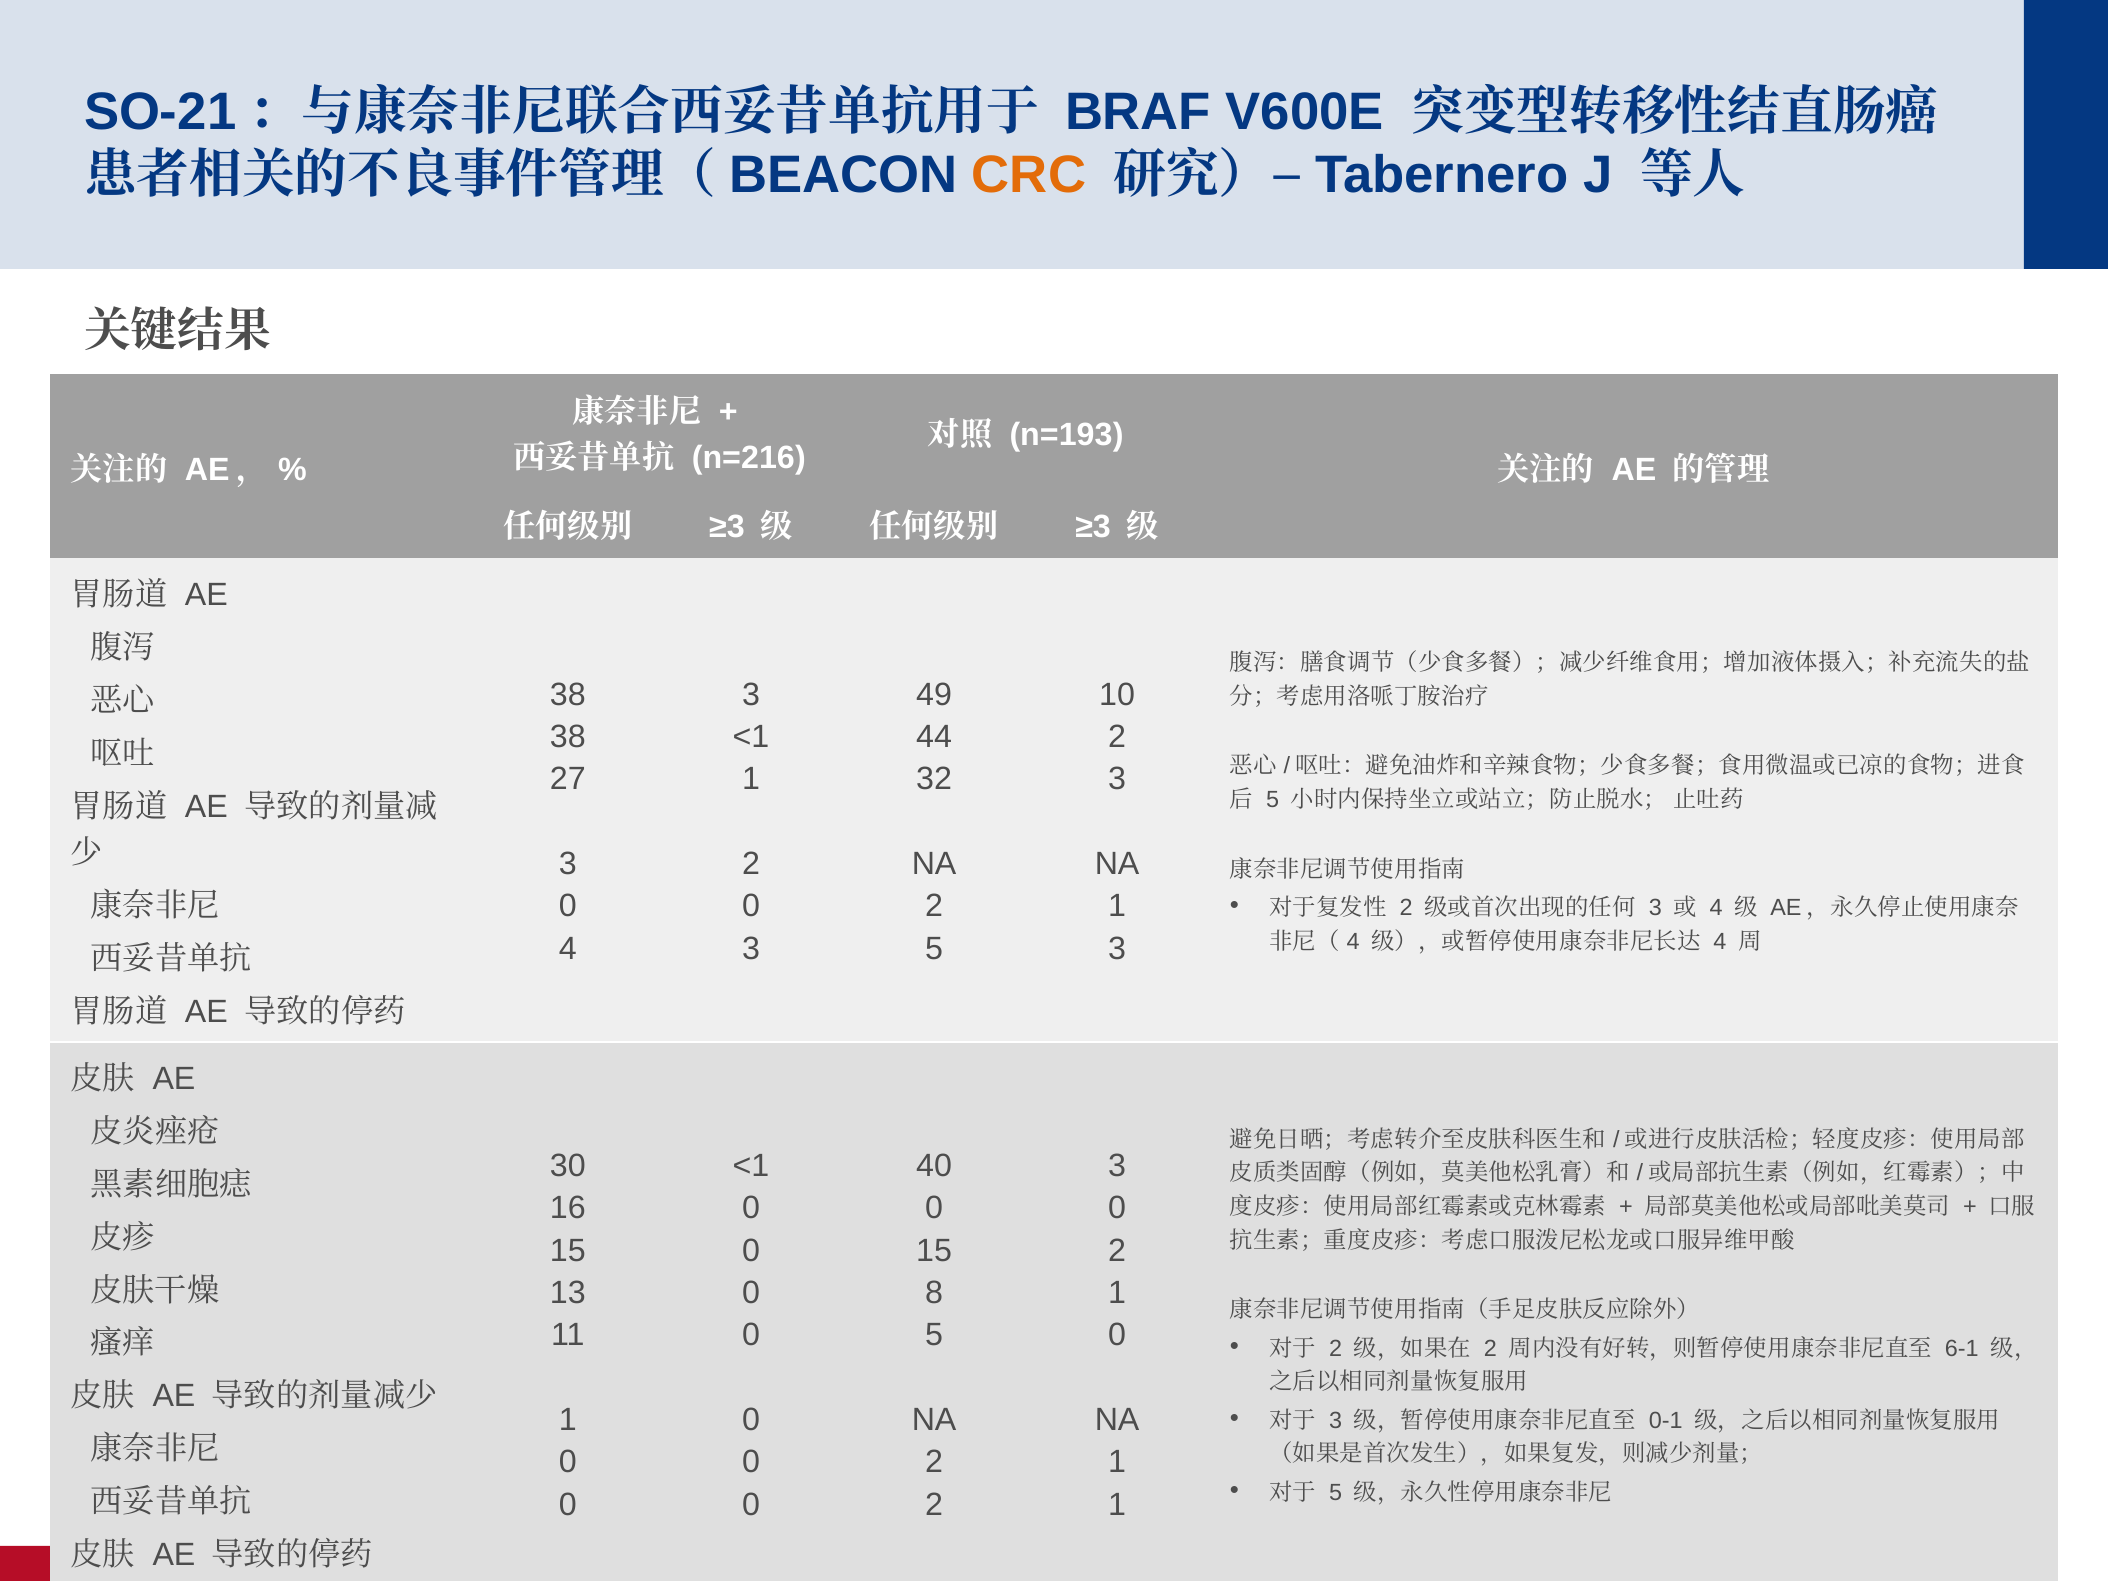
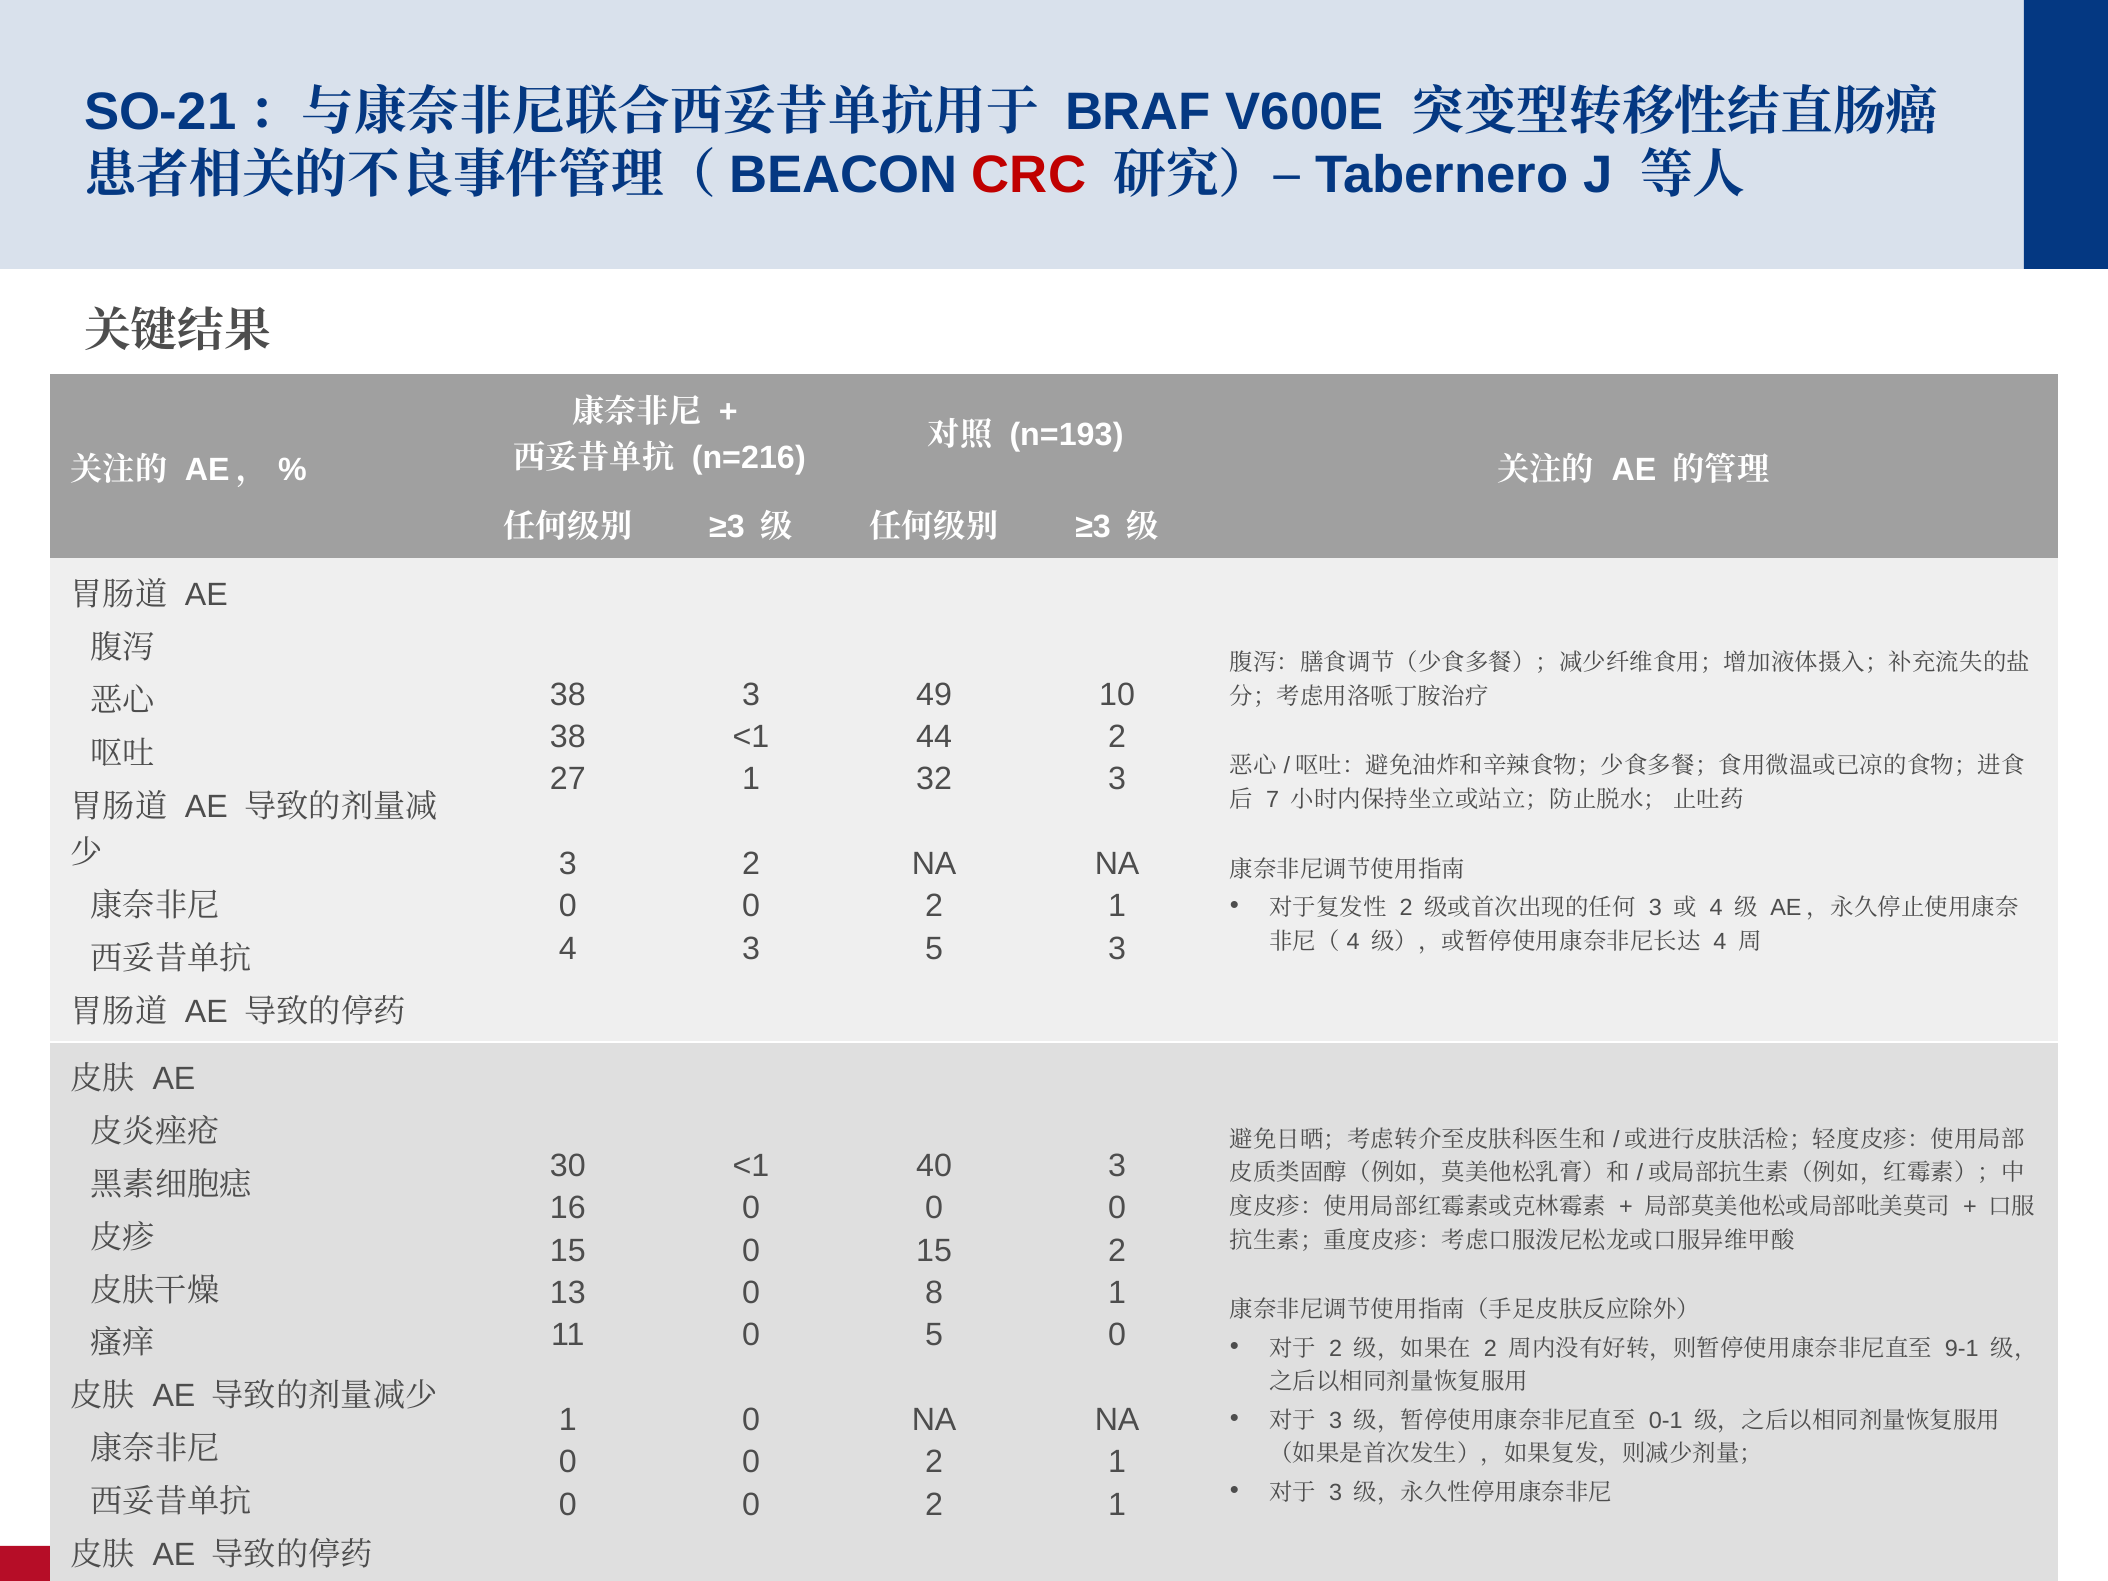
CRC colour: orange -> red
5 at (1273, 800): 5 -> 7
6-1: 6-1 -> 9-1
5 at (1336, 1492): 5 -> 3
